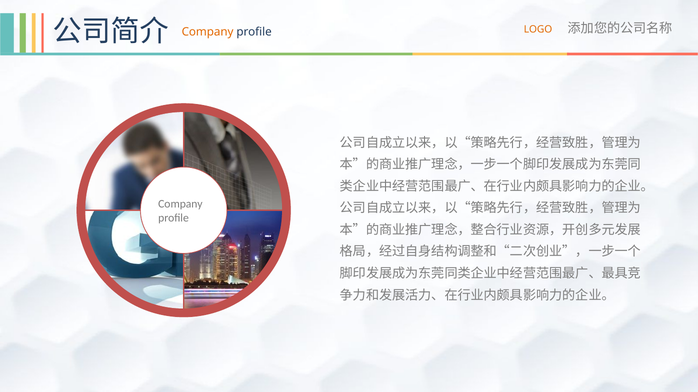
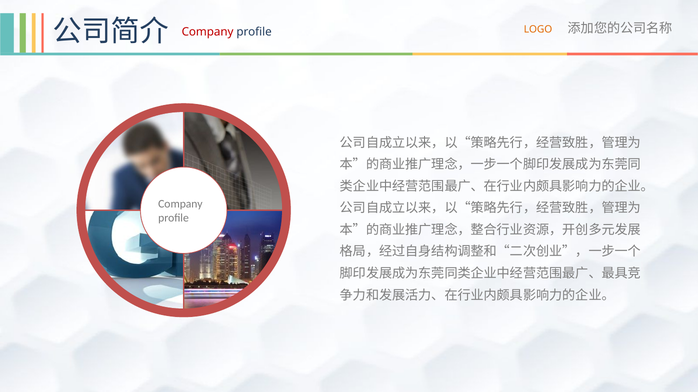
Company at (208, 32) colour: orange -> red
